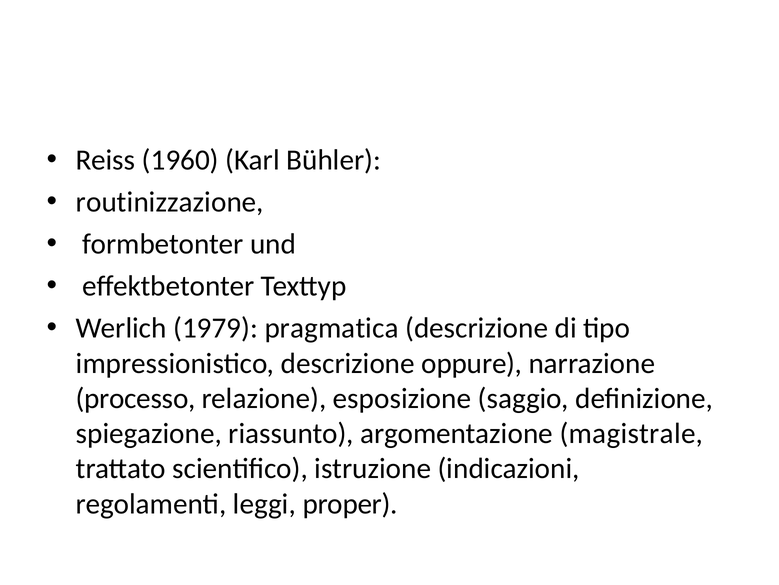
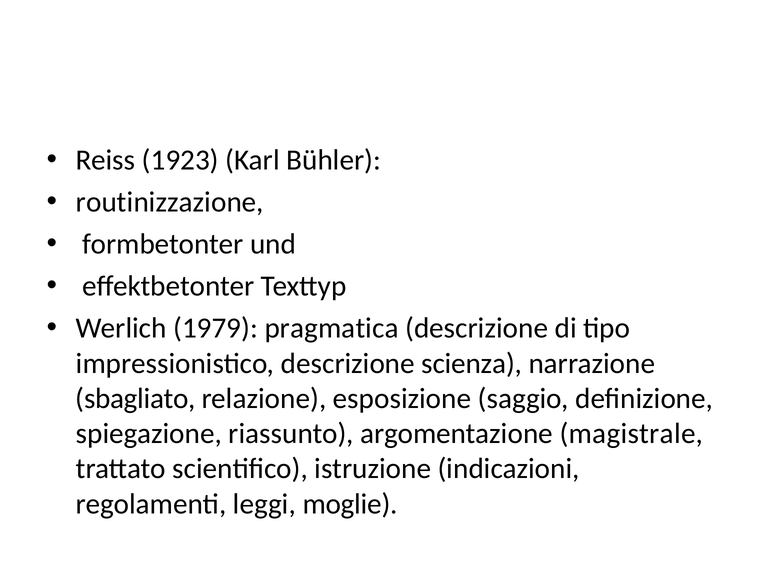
1960: 1960 -> 1923
oppure: oppure -> scienza
processo: processo -> sbagliato
proper: proper -> moglie
